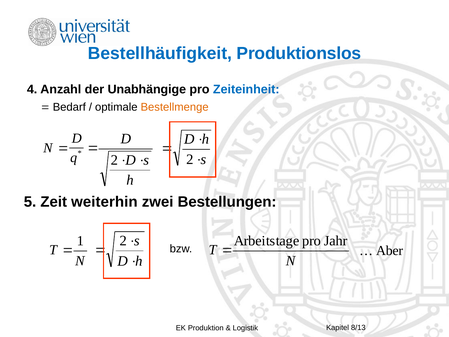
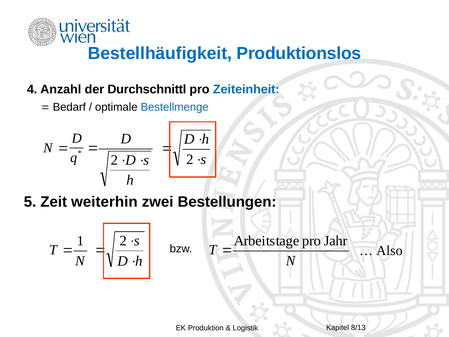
Unabhängige: Unabhängige -> Durchschnittl
Bestellmenge colour: orange -> blue
Aber: Aber -> Also
